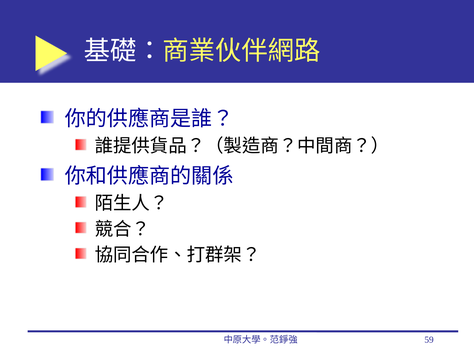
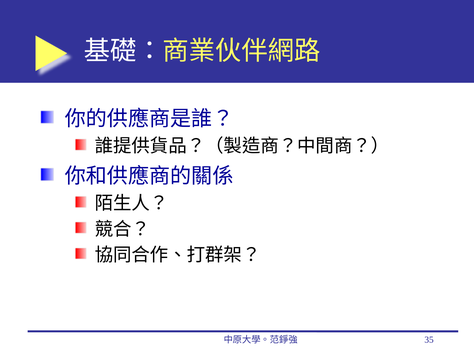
59: 59 -> 35
